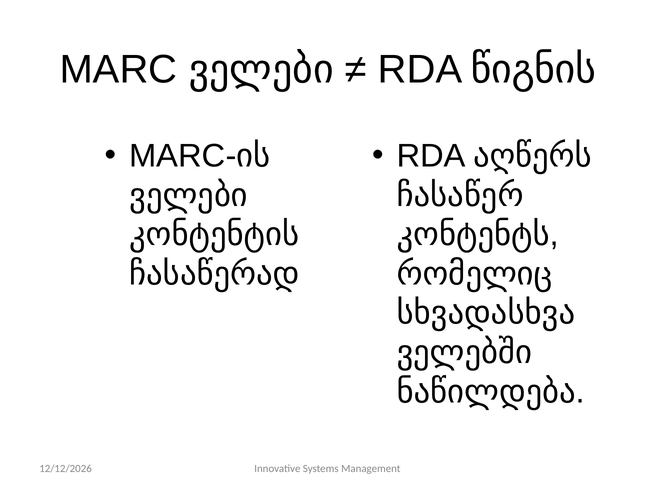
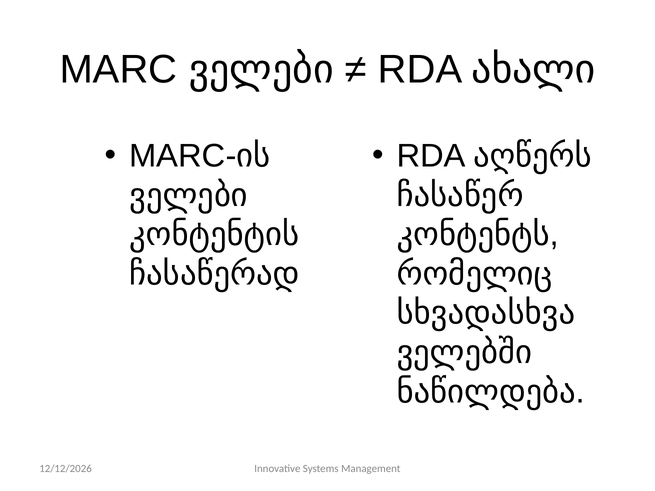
წიგნის: წიგნის -> ახალი
